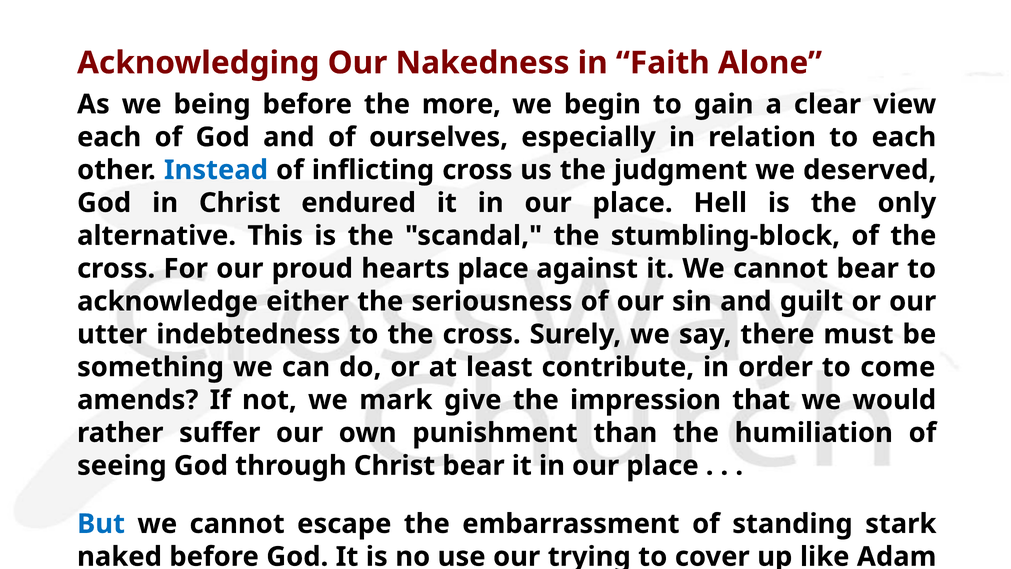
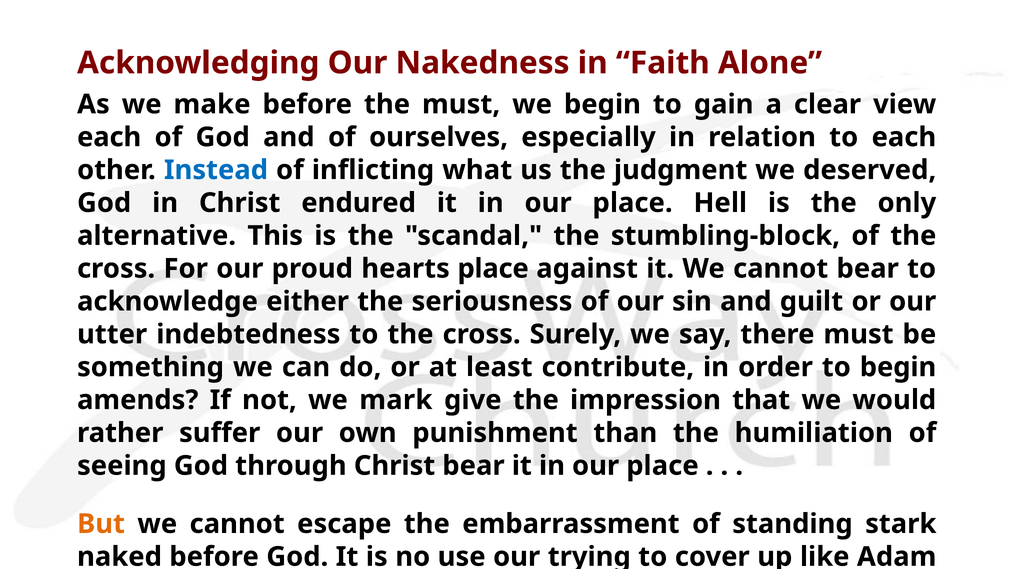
being: being -> make
the more: more -> must
inflicting cross: cross -> what
to come: come -> begin
But colour: blue -> orange
